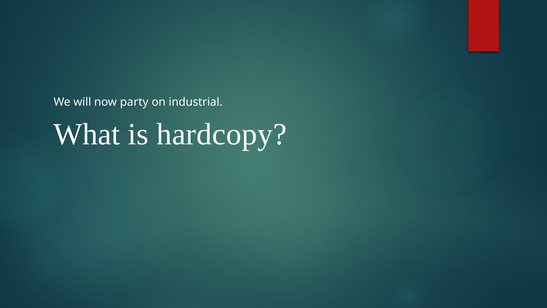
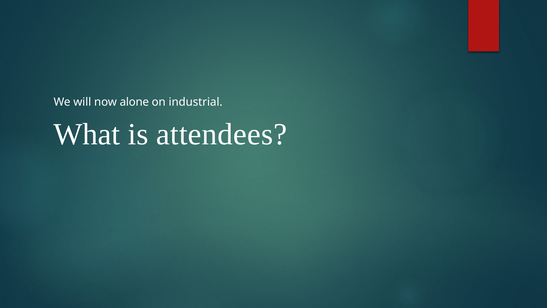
party: party -> alone
hardcopy: hardcopy -> attendees
